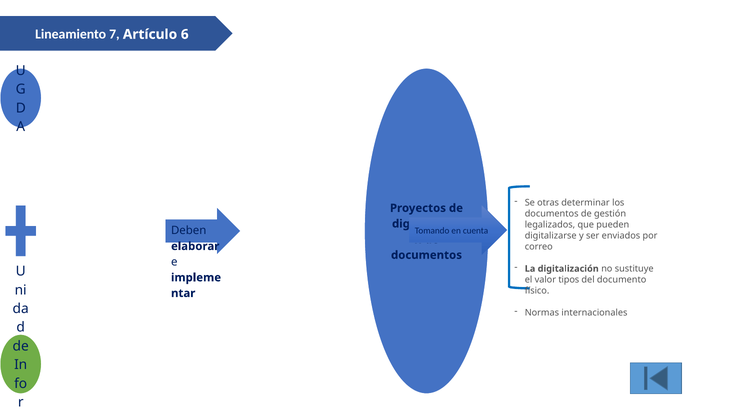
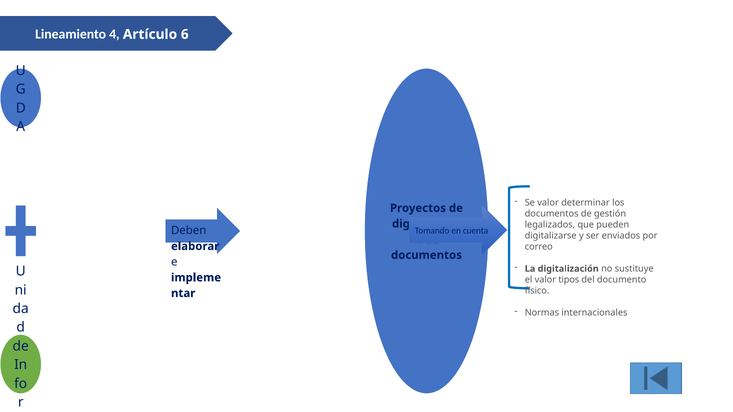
7: 7 -> 4
Se otras: otras -> valor
